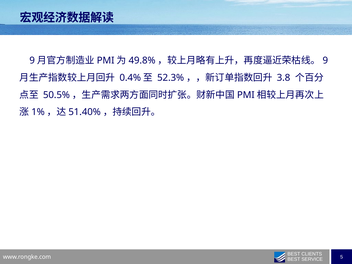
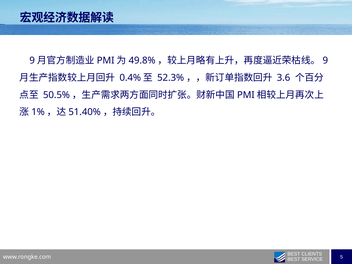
3.8: 3.8 -> 3.6
